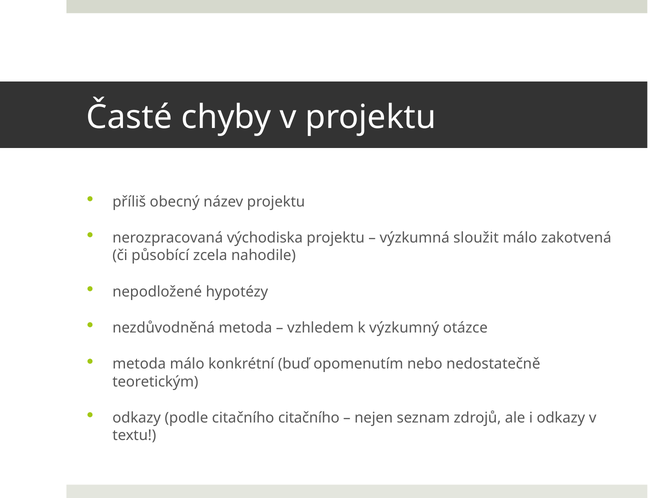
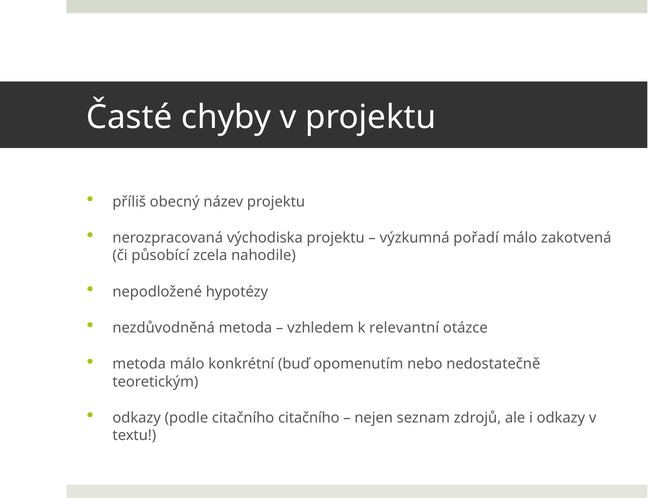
sloužit: sloužit -> pořadí
výzkumný: výzkumný -> relevantní
